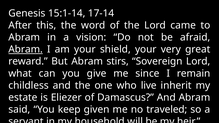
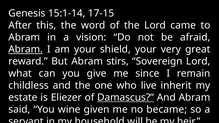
17-14: 17-14 -> 17-15
Damascus underline: none -> present
keep: keep -> wine
traveled: traveled -> became
